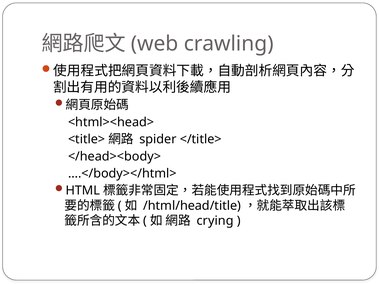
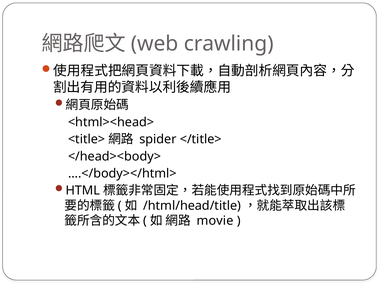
crying: crying -> movie
